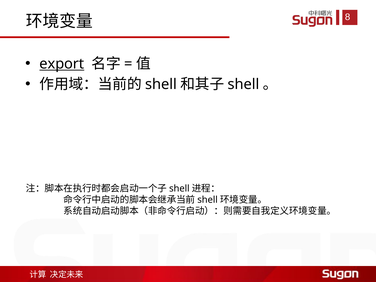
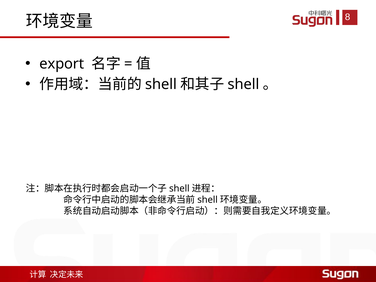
export underline: present -> none
